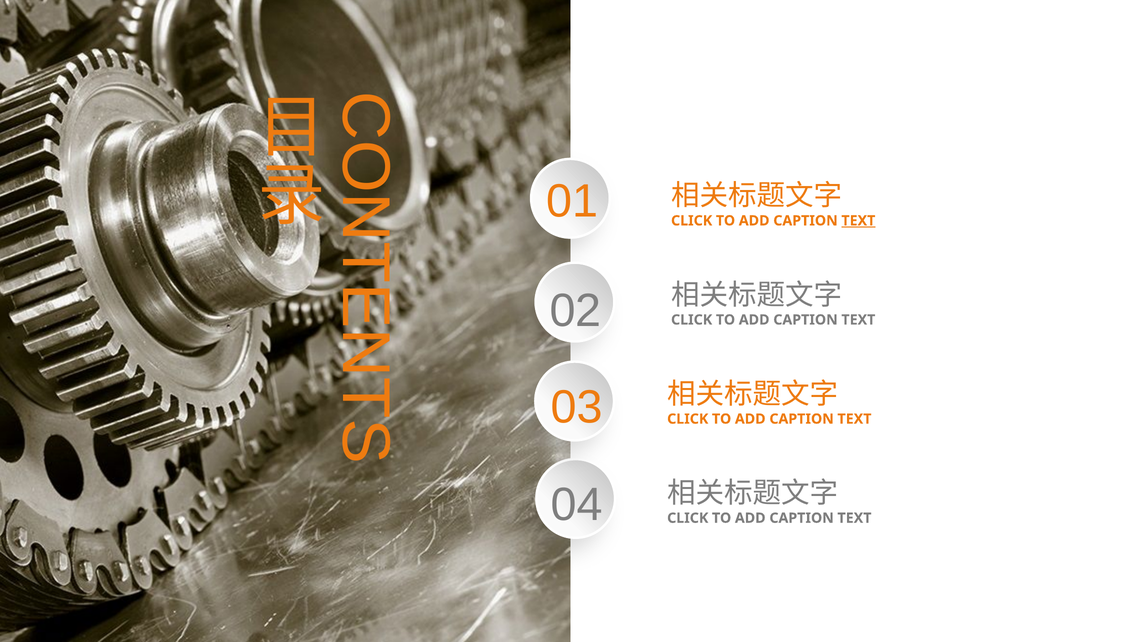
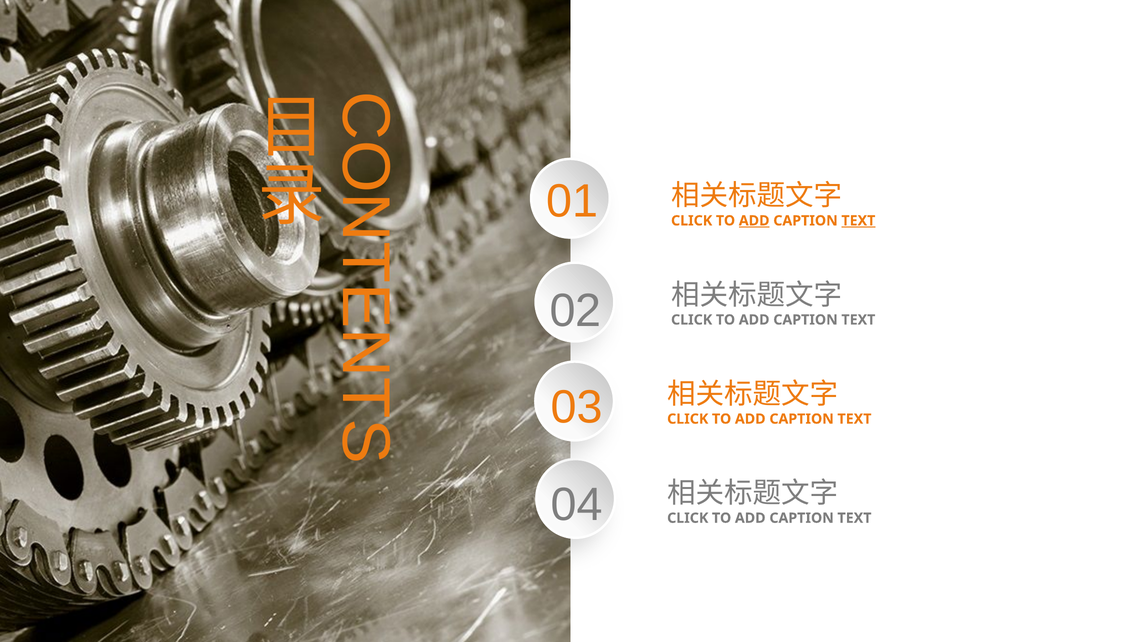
ADD at (754, 221) underline: none -> present
